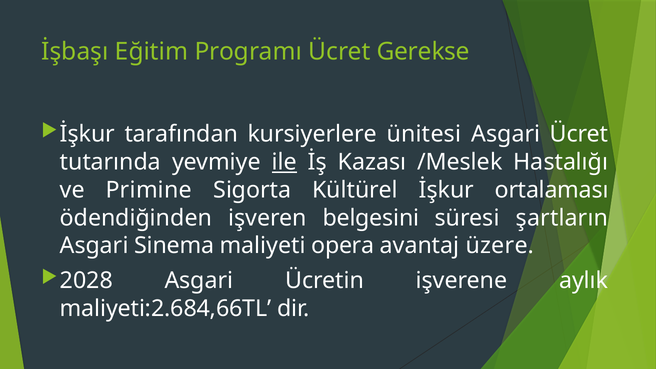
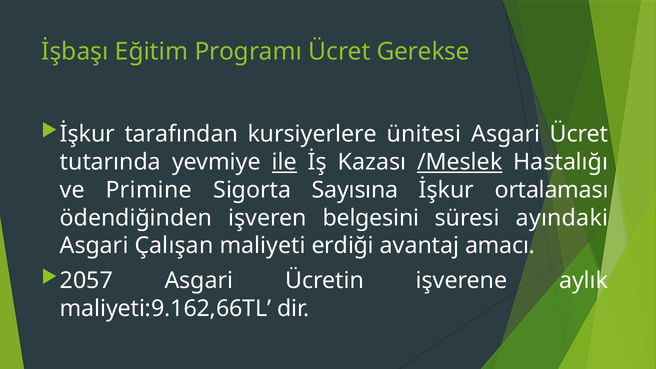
/Meslek underline: none -> present
Kültürel: Kültürel -> Sayısına
şartların: şartların -> ayındaki
Sinema: Sinema -> Çalışan
opera: opera -> erdiği
üzere: üzere -> amacı
2028: 2028 -> 2057
maliyeti:2.684,66TL: maliyeti:2.684,66TL -> maliyeti:9.162,66TL
